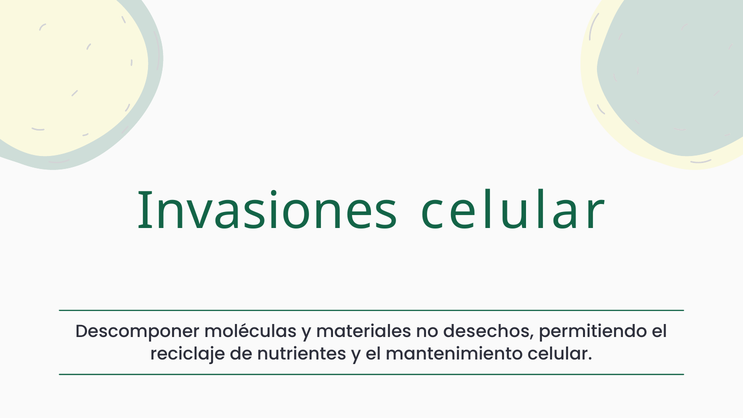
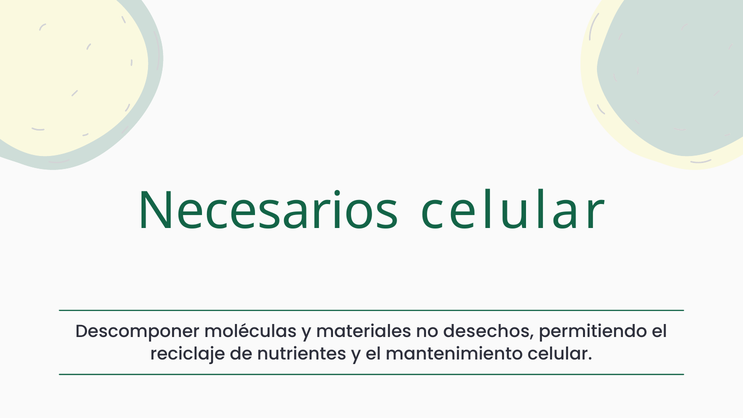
Invasiones: Invasiones -> Necesarios
